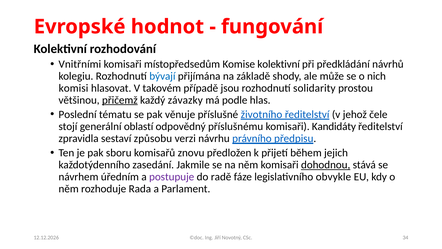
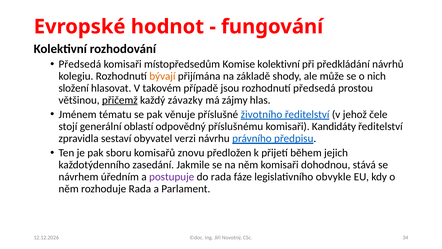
Vnitřními at (80, 64): Vnitřními -> Předsedá
bývají colour: blue -> orange
komisi: komisi -> složení
rozhodnutí solidarity: solidarity -> předsedá
podle: podle -> zájmy
Poslední: Poslední -> Jménem
způsobu: způsobu -> obyvatel
dohodnou underline: present -> none
do radě: radě -> rada
